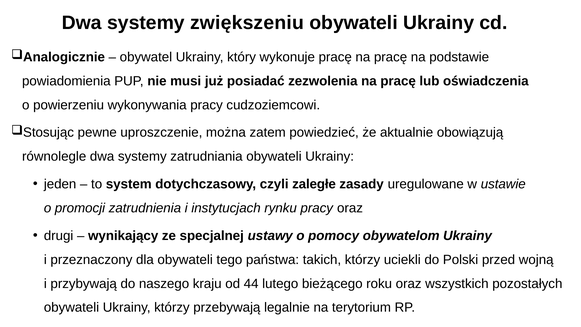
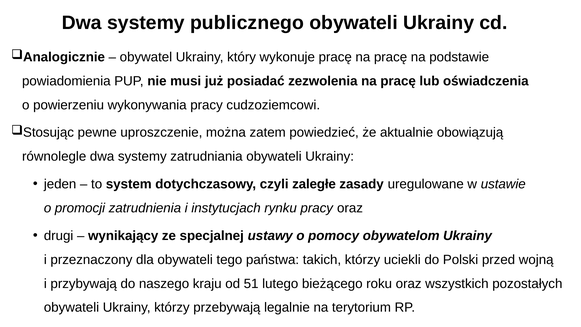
zwiększeniu: zwiększeniu -> publicznego
44: 44 -> 51
